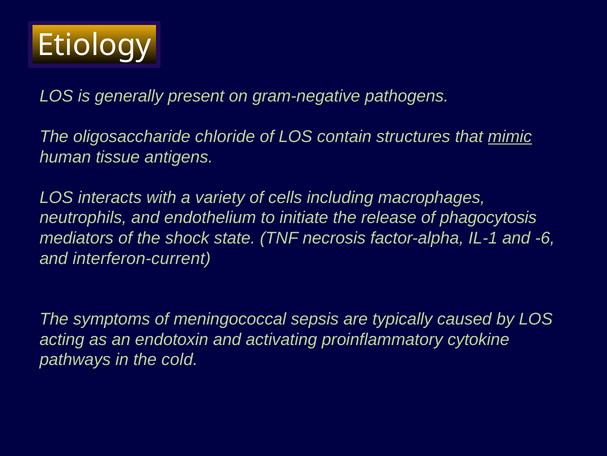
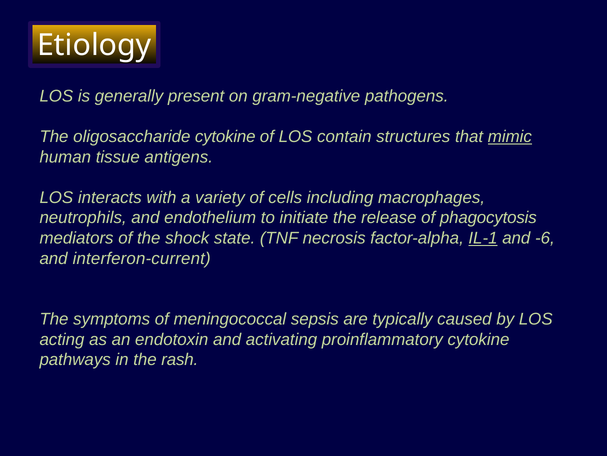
oligosaccharide chloride: chloride -> cytokine
IL-1 underline: none -> present
cold: cold -> rash
